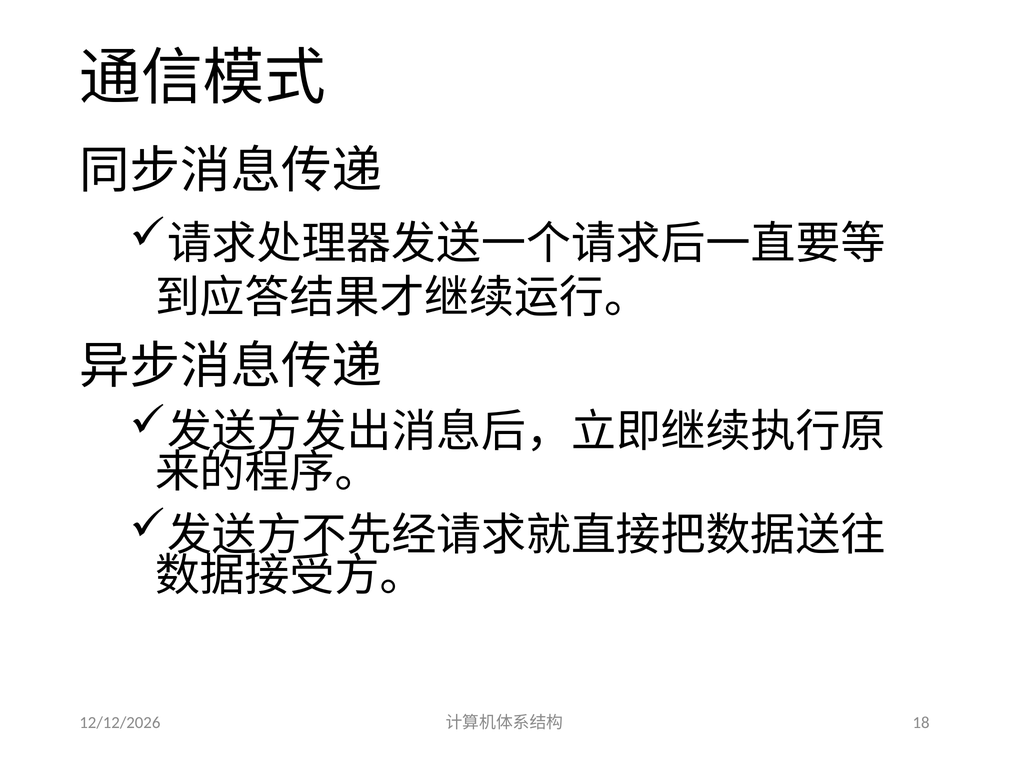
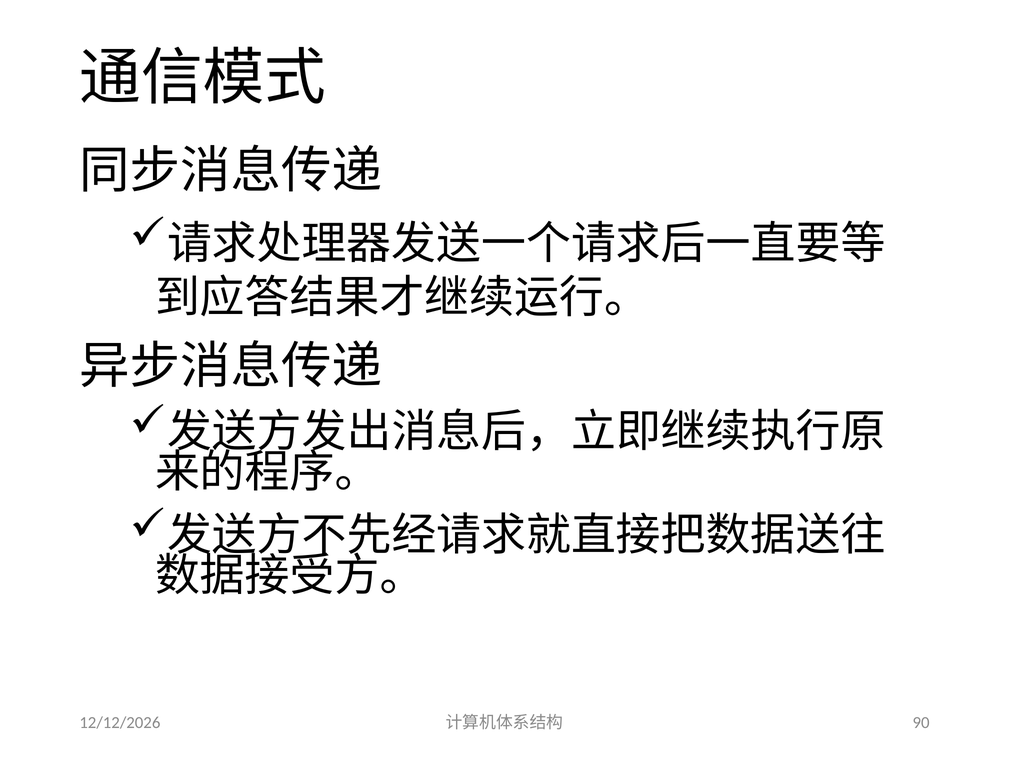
18: 18 -> 90
